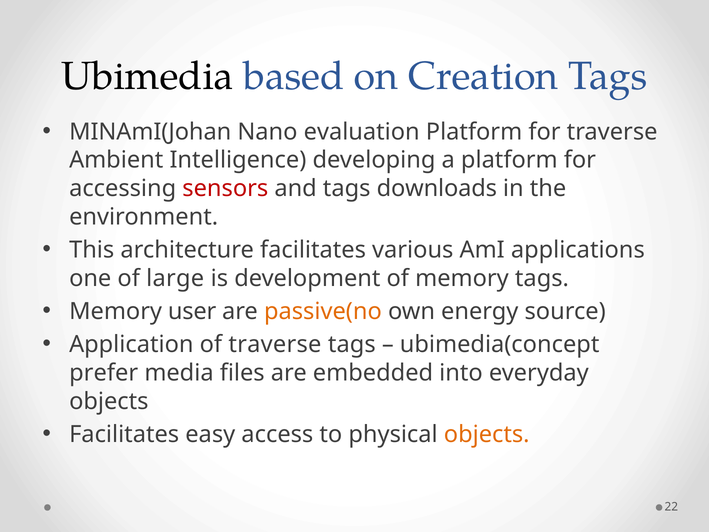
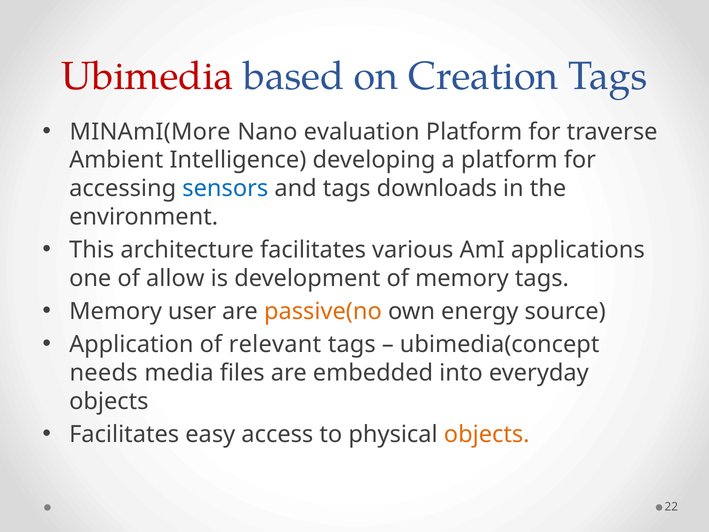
Ubimedia colour: black -> red
MINAmI(Johan: MINAmI(Johan -> MINAmI(More
sensors colour: red -> blue
large: large -> allow
of traverse: traverse -> relevant
prefer: prefer -> needs
